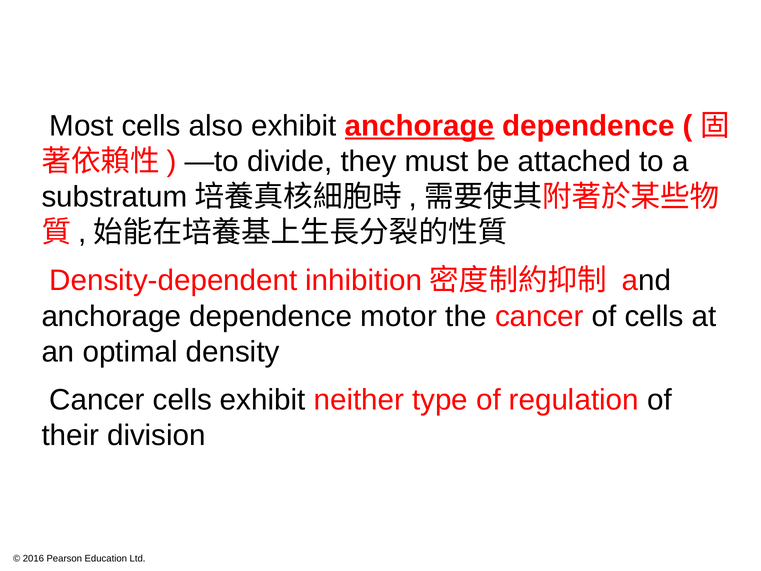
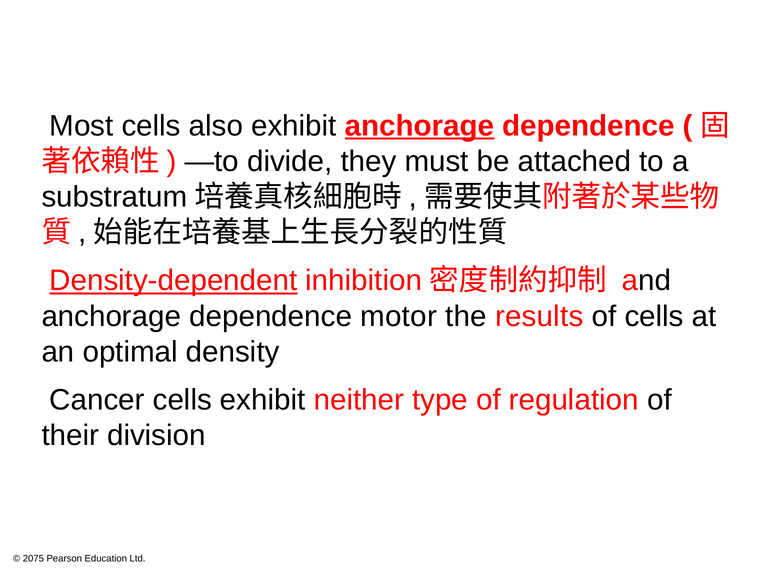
Density-dependent underline: none -> present
the cancer: cancer -> results
2016: 2016 -> 2075
